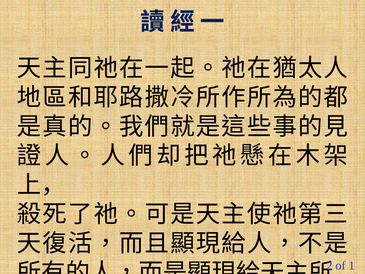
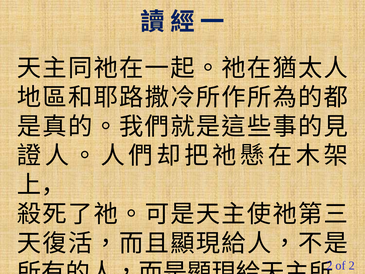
of 1: 1 -> 2
